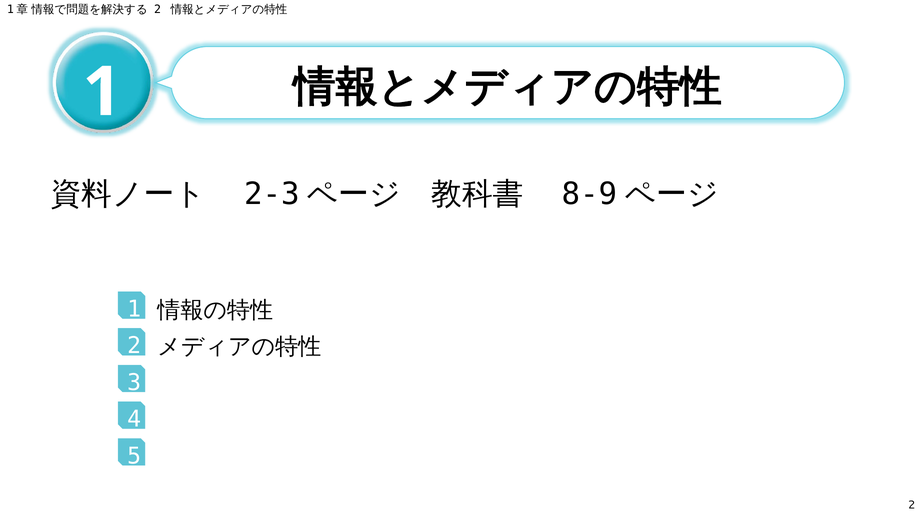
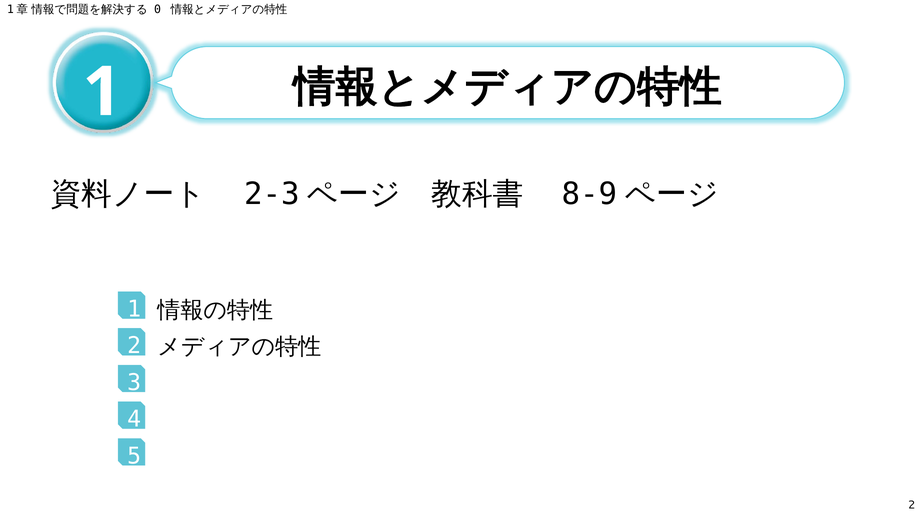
2 at (158, 10): 2 -> 0
